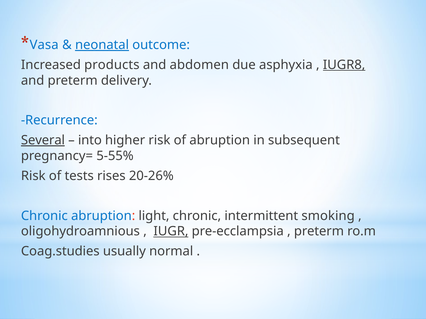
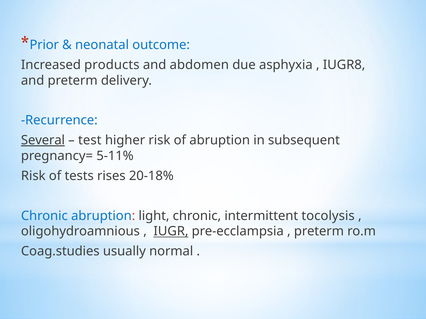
Vasa: Vasa -> Prior
neonatal underline: present -> none
IUGR8 underline: present -> none
into: into -> test
5-55%: 5-55% -> 5-11%
20-26%: 20-26% -> 20-18%
smoking: smoking -> tocolysis
